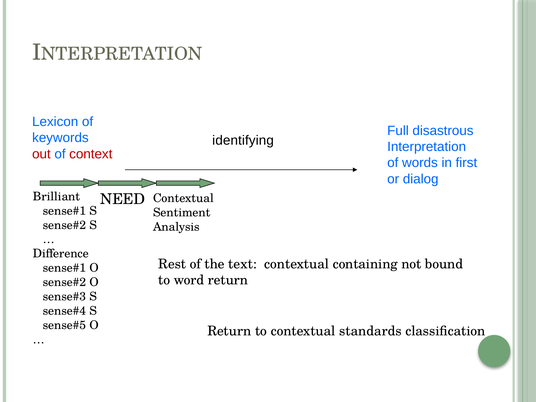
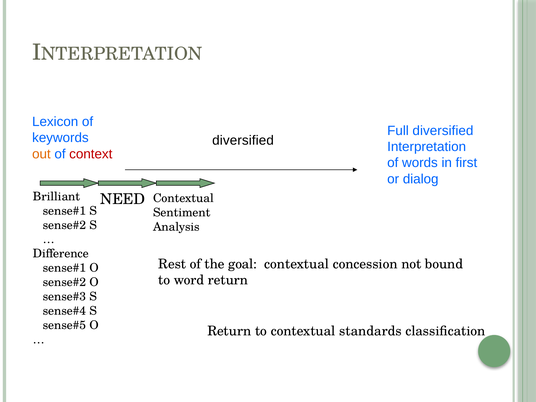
Full disastrous: disastrous -> diversified
identifying at (243, 140): identifying -> diversified
out colour: red -> orange
text: text -> goal
containing: containing -> concession
